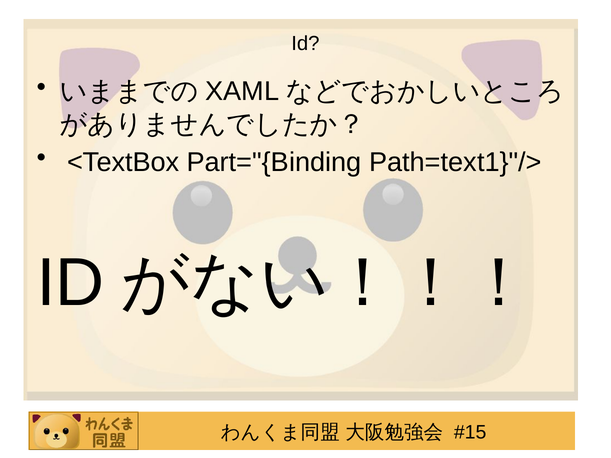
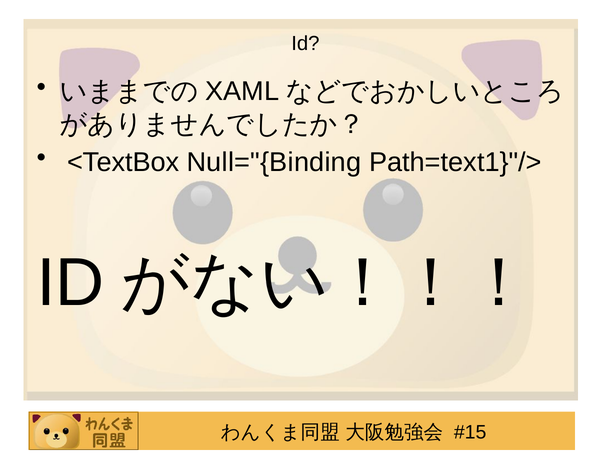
Part="{Binding: Part="{Binding -> Null="{Binding
